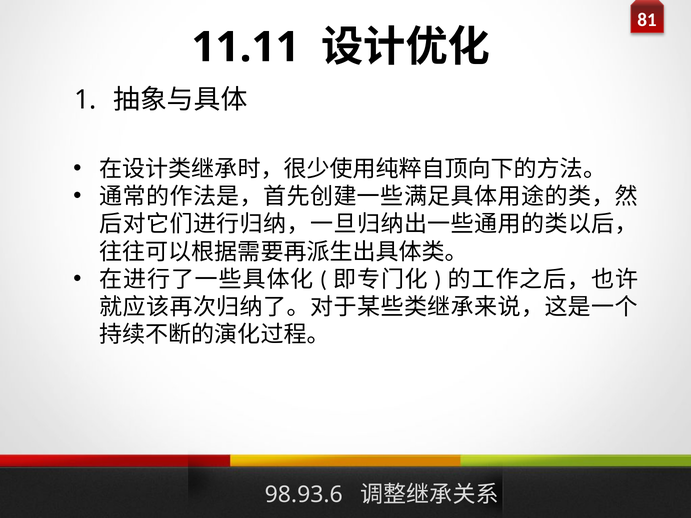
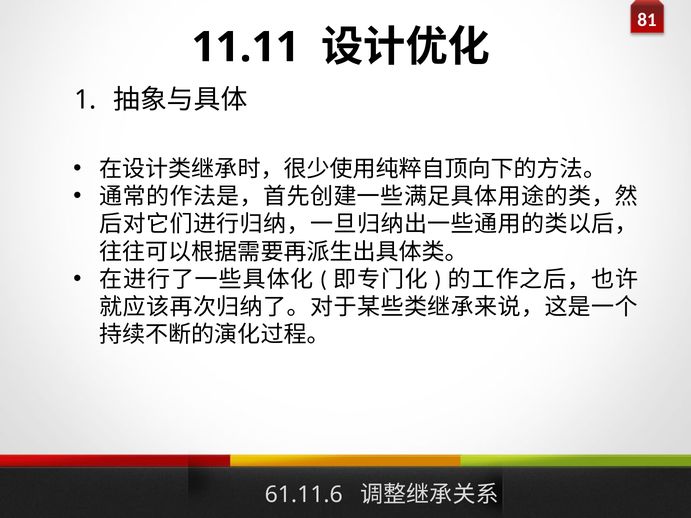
98.93.6: 98.93.6 -> 61.11.6
